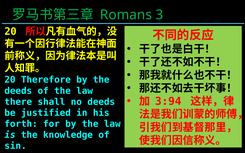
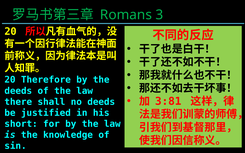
3:94: 3:94 -> 3:81
forth: forth -> short
